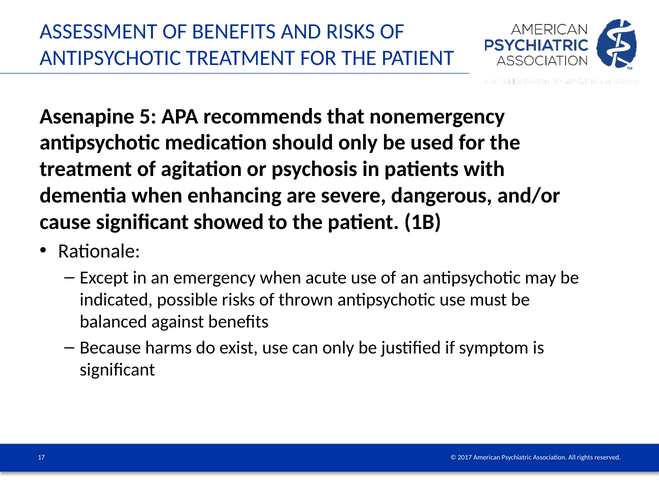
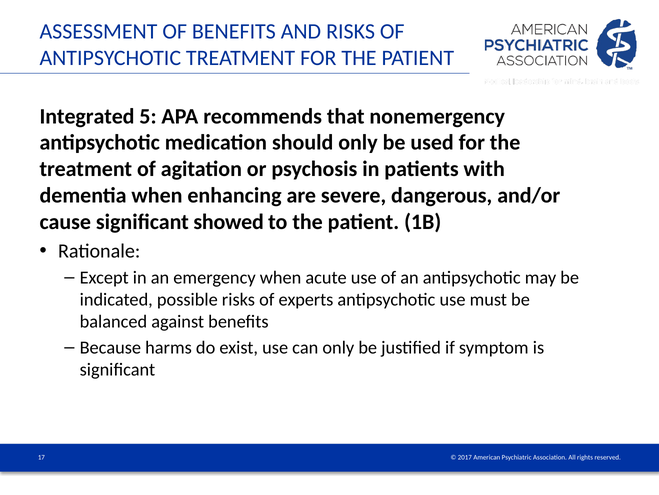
Asenapine: Asenapine -> Integrated
thrown: thrown -> experts
